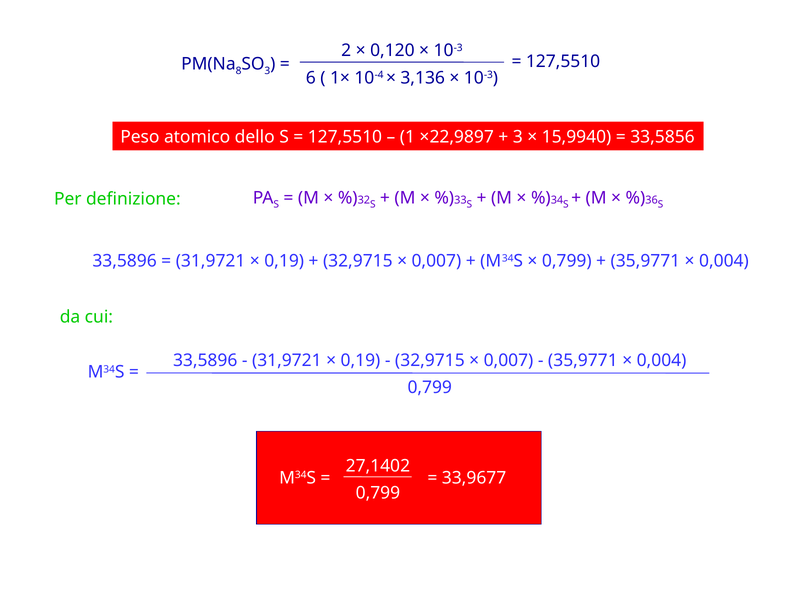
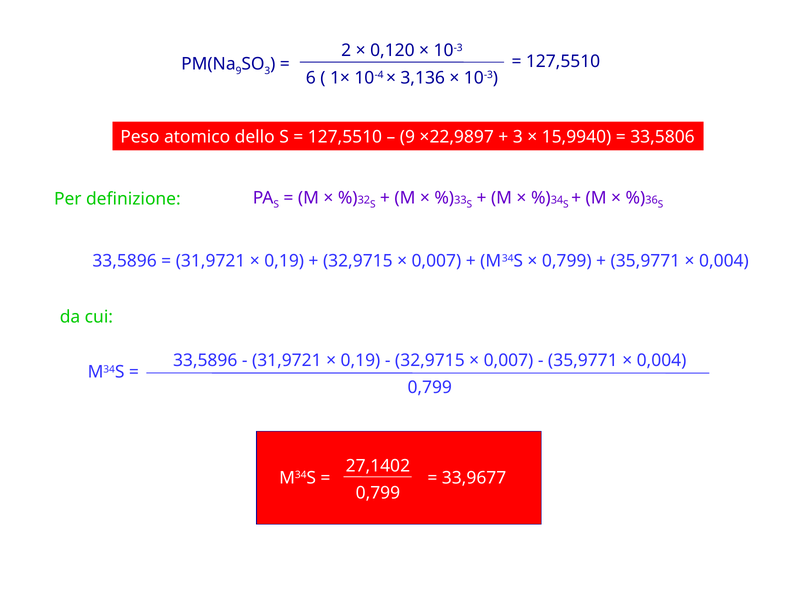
8 at (239, 71): 8 -> 9
1 at (407, 137): 1 -> 9
33,5856: 33,5856 -> 33,5806
